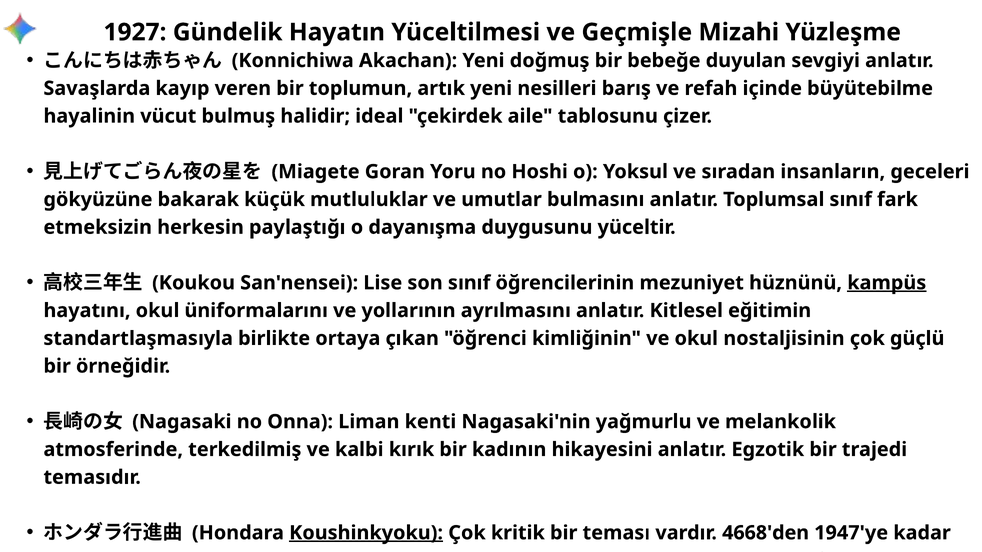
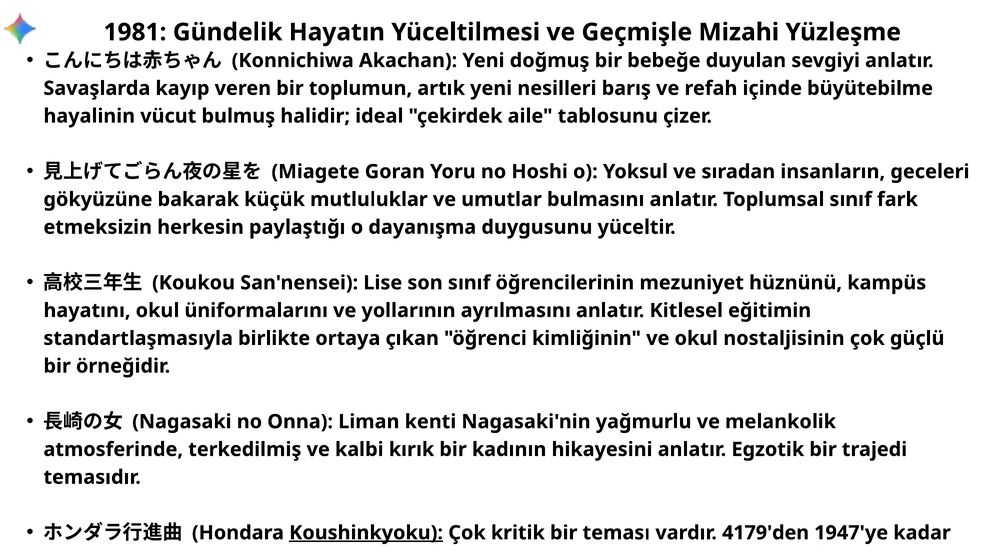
1927: 1927 -> 1981
kampüs underline: present -> none
4668'den: 4668'den -> 4179'den
